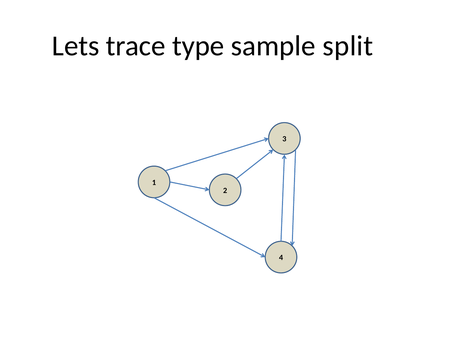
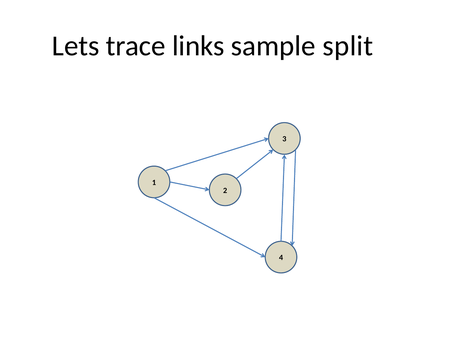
type: type -> links
